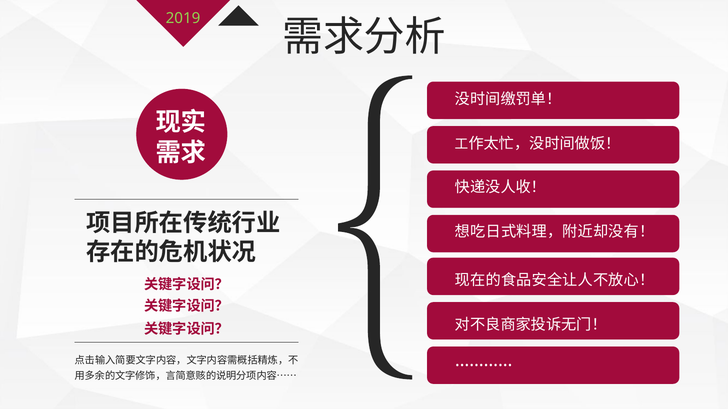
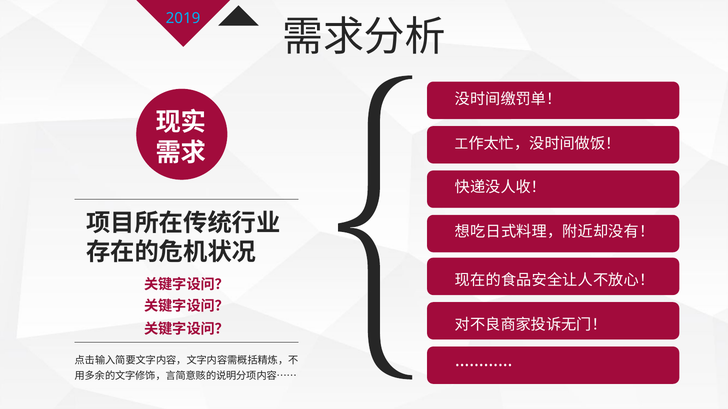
2019 colour: light green -> light blue
